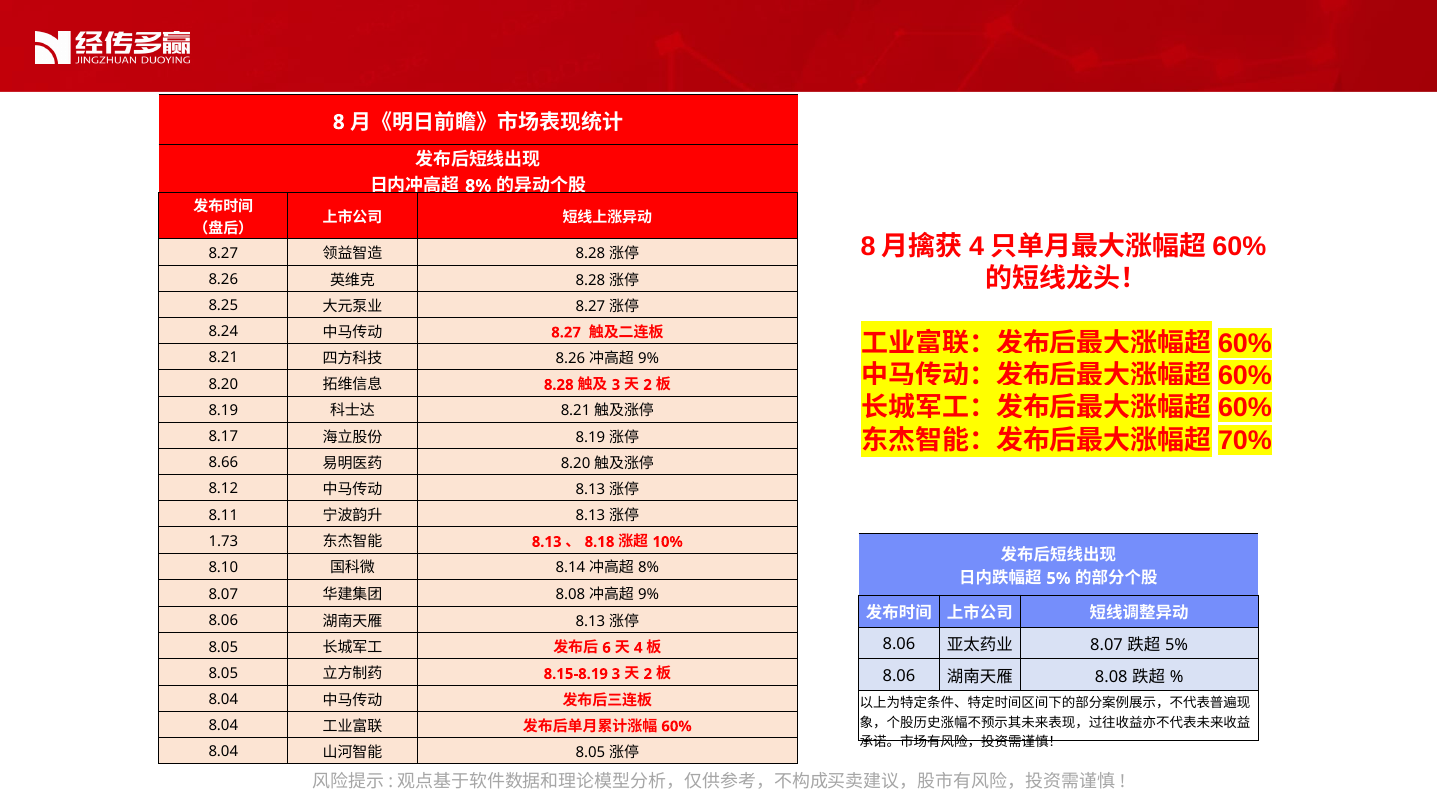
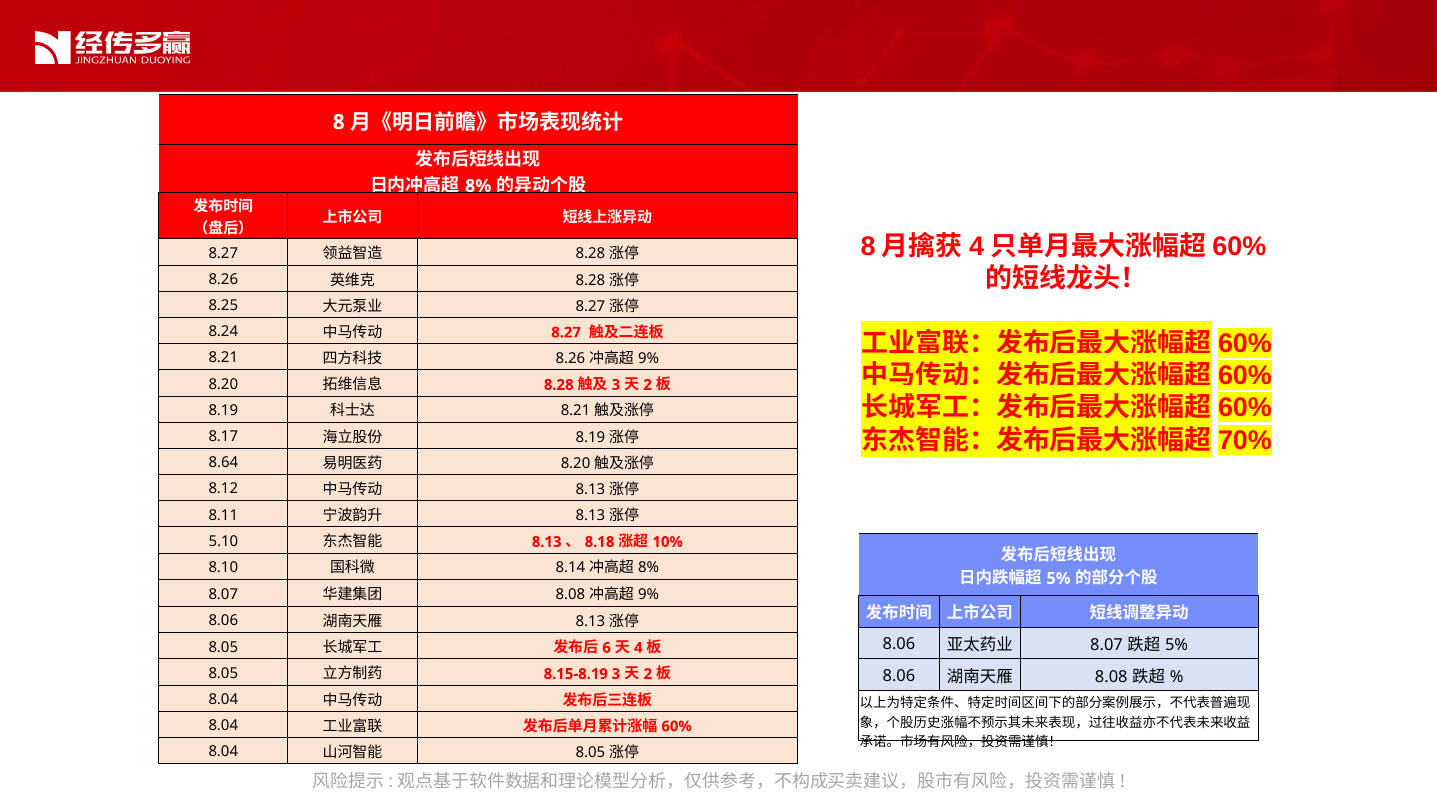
8.66: 8.66 -> 8.64
1.73: 1.73 -> 5.10
